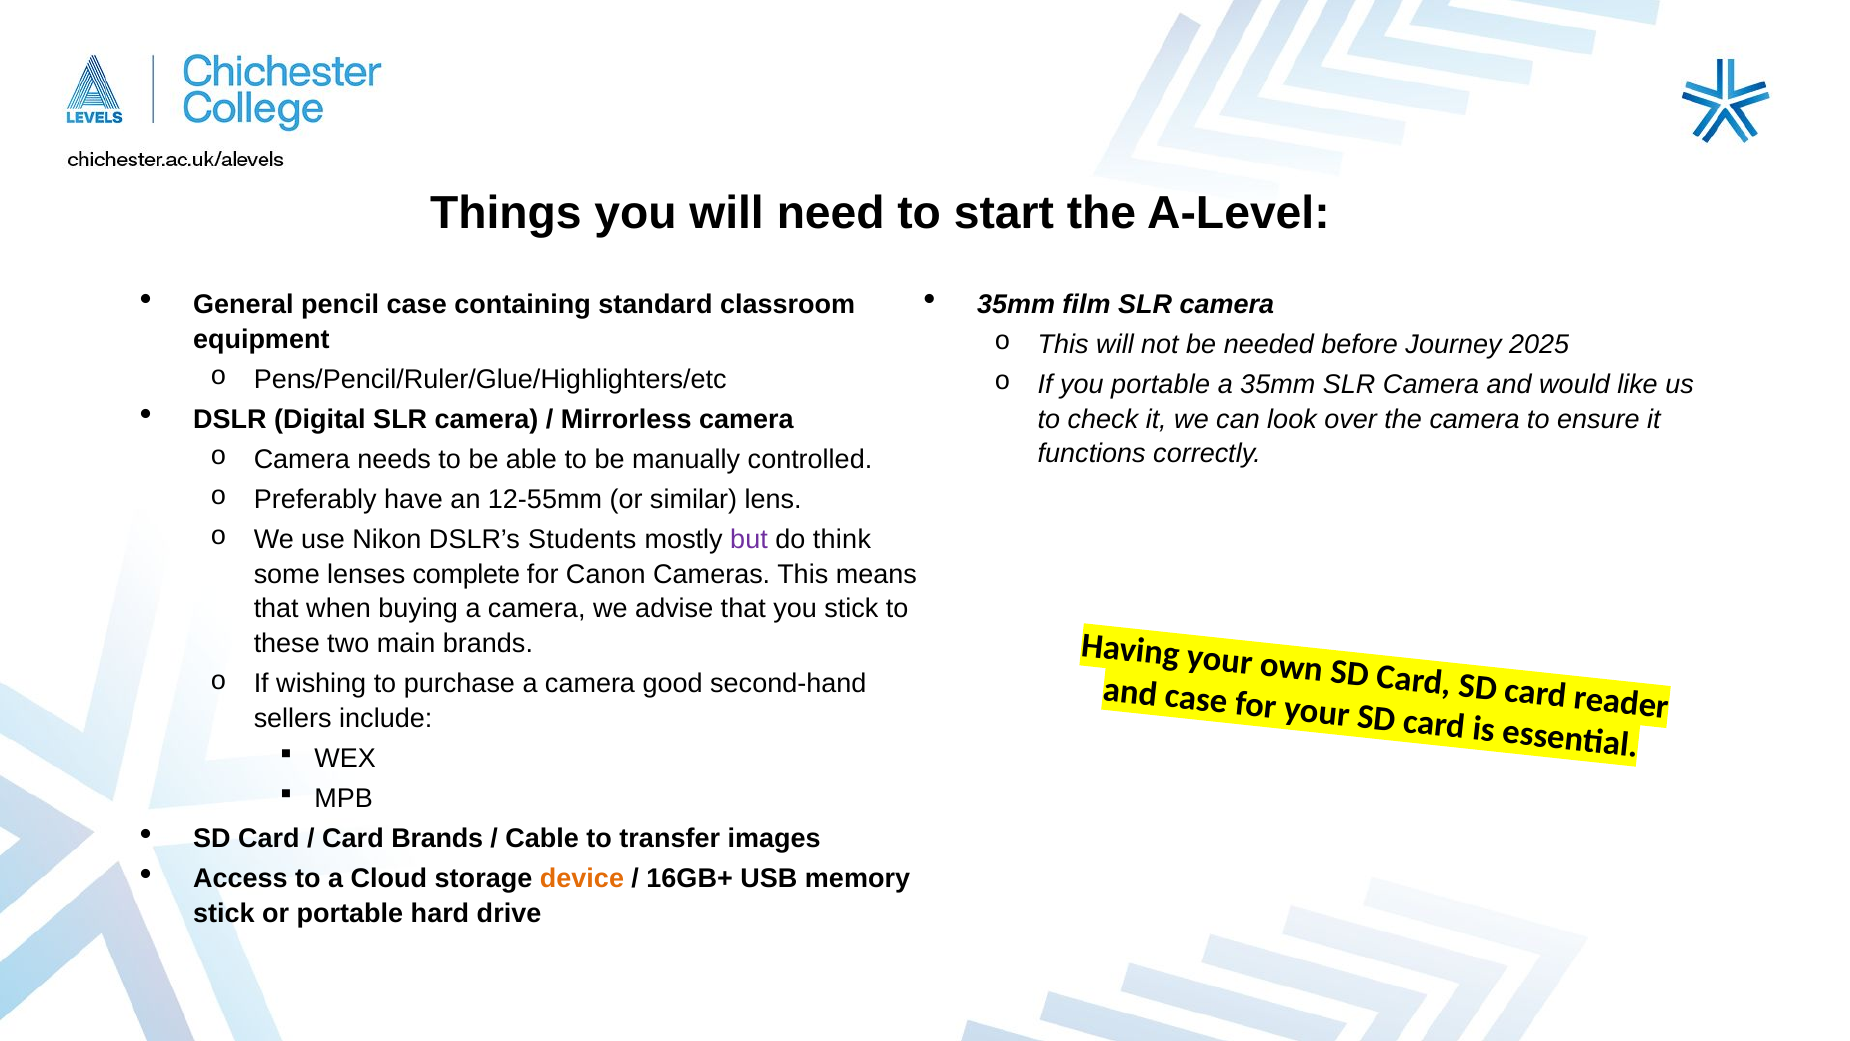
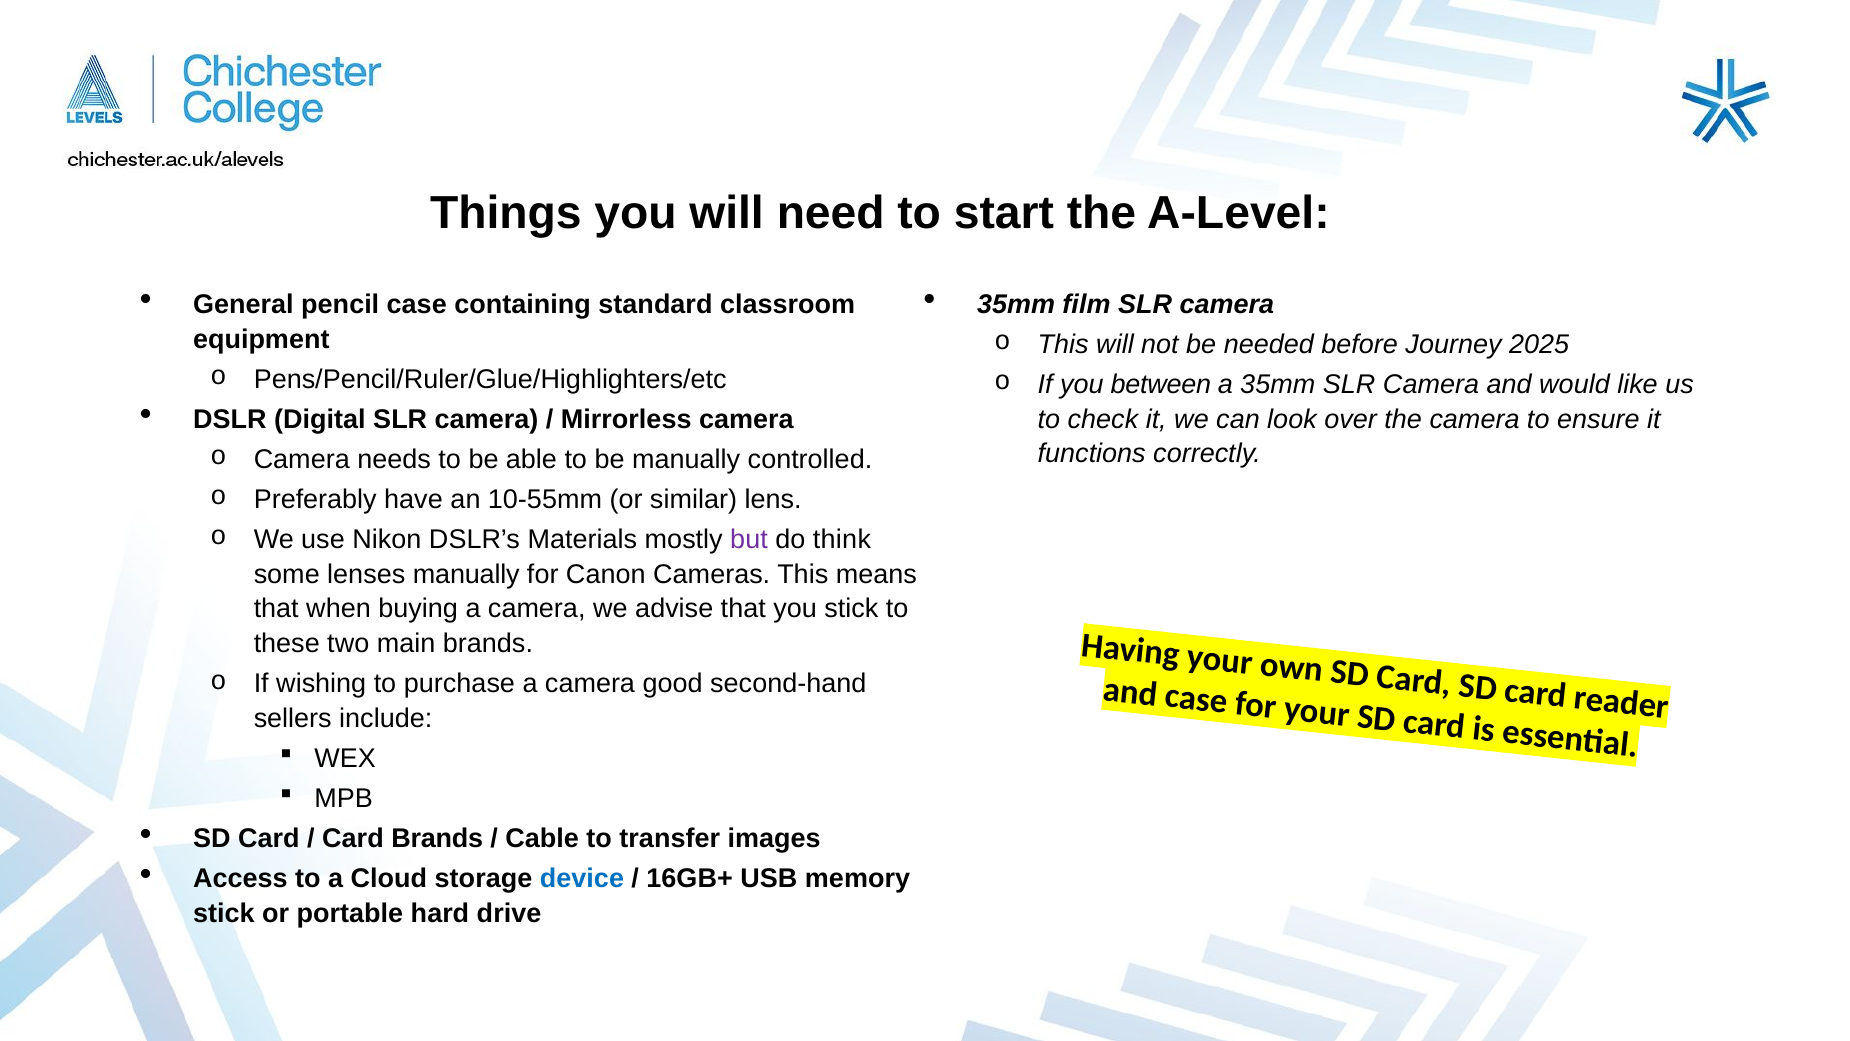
you portable: portable -> between
12-55mm: 12-55mm -> 10-55mm
Students: Students -> Materials
lenses complete: complete -> manually
device colour: orange -> blue
